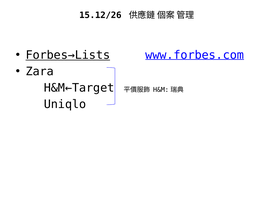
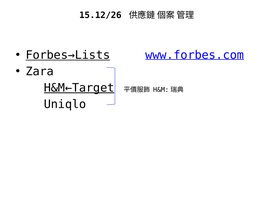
H&M←Target underline: none -> present
